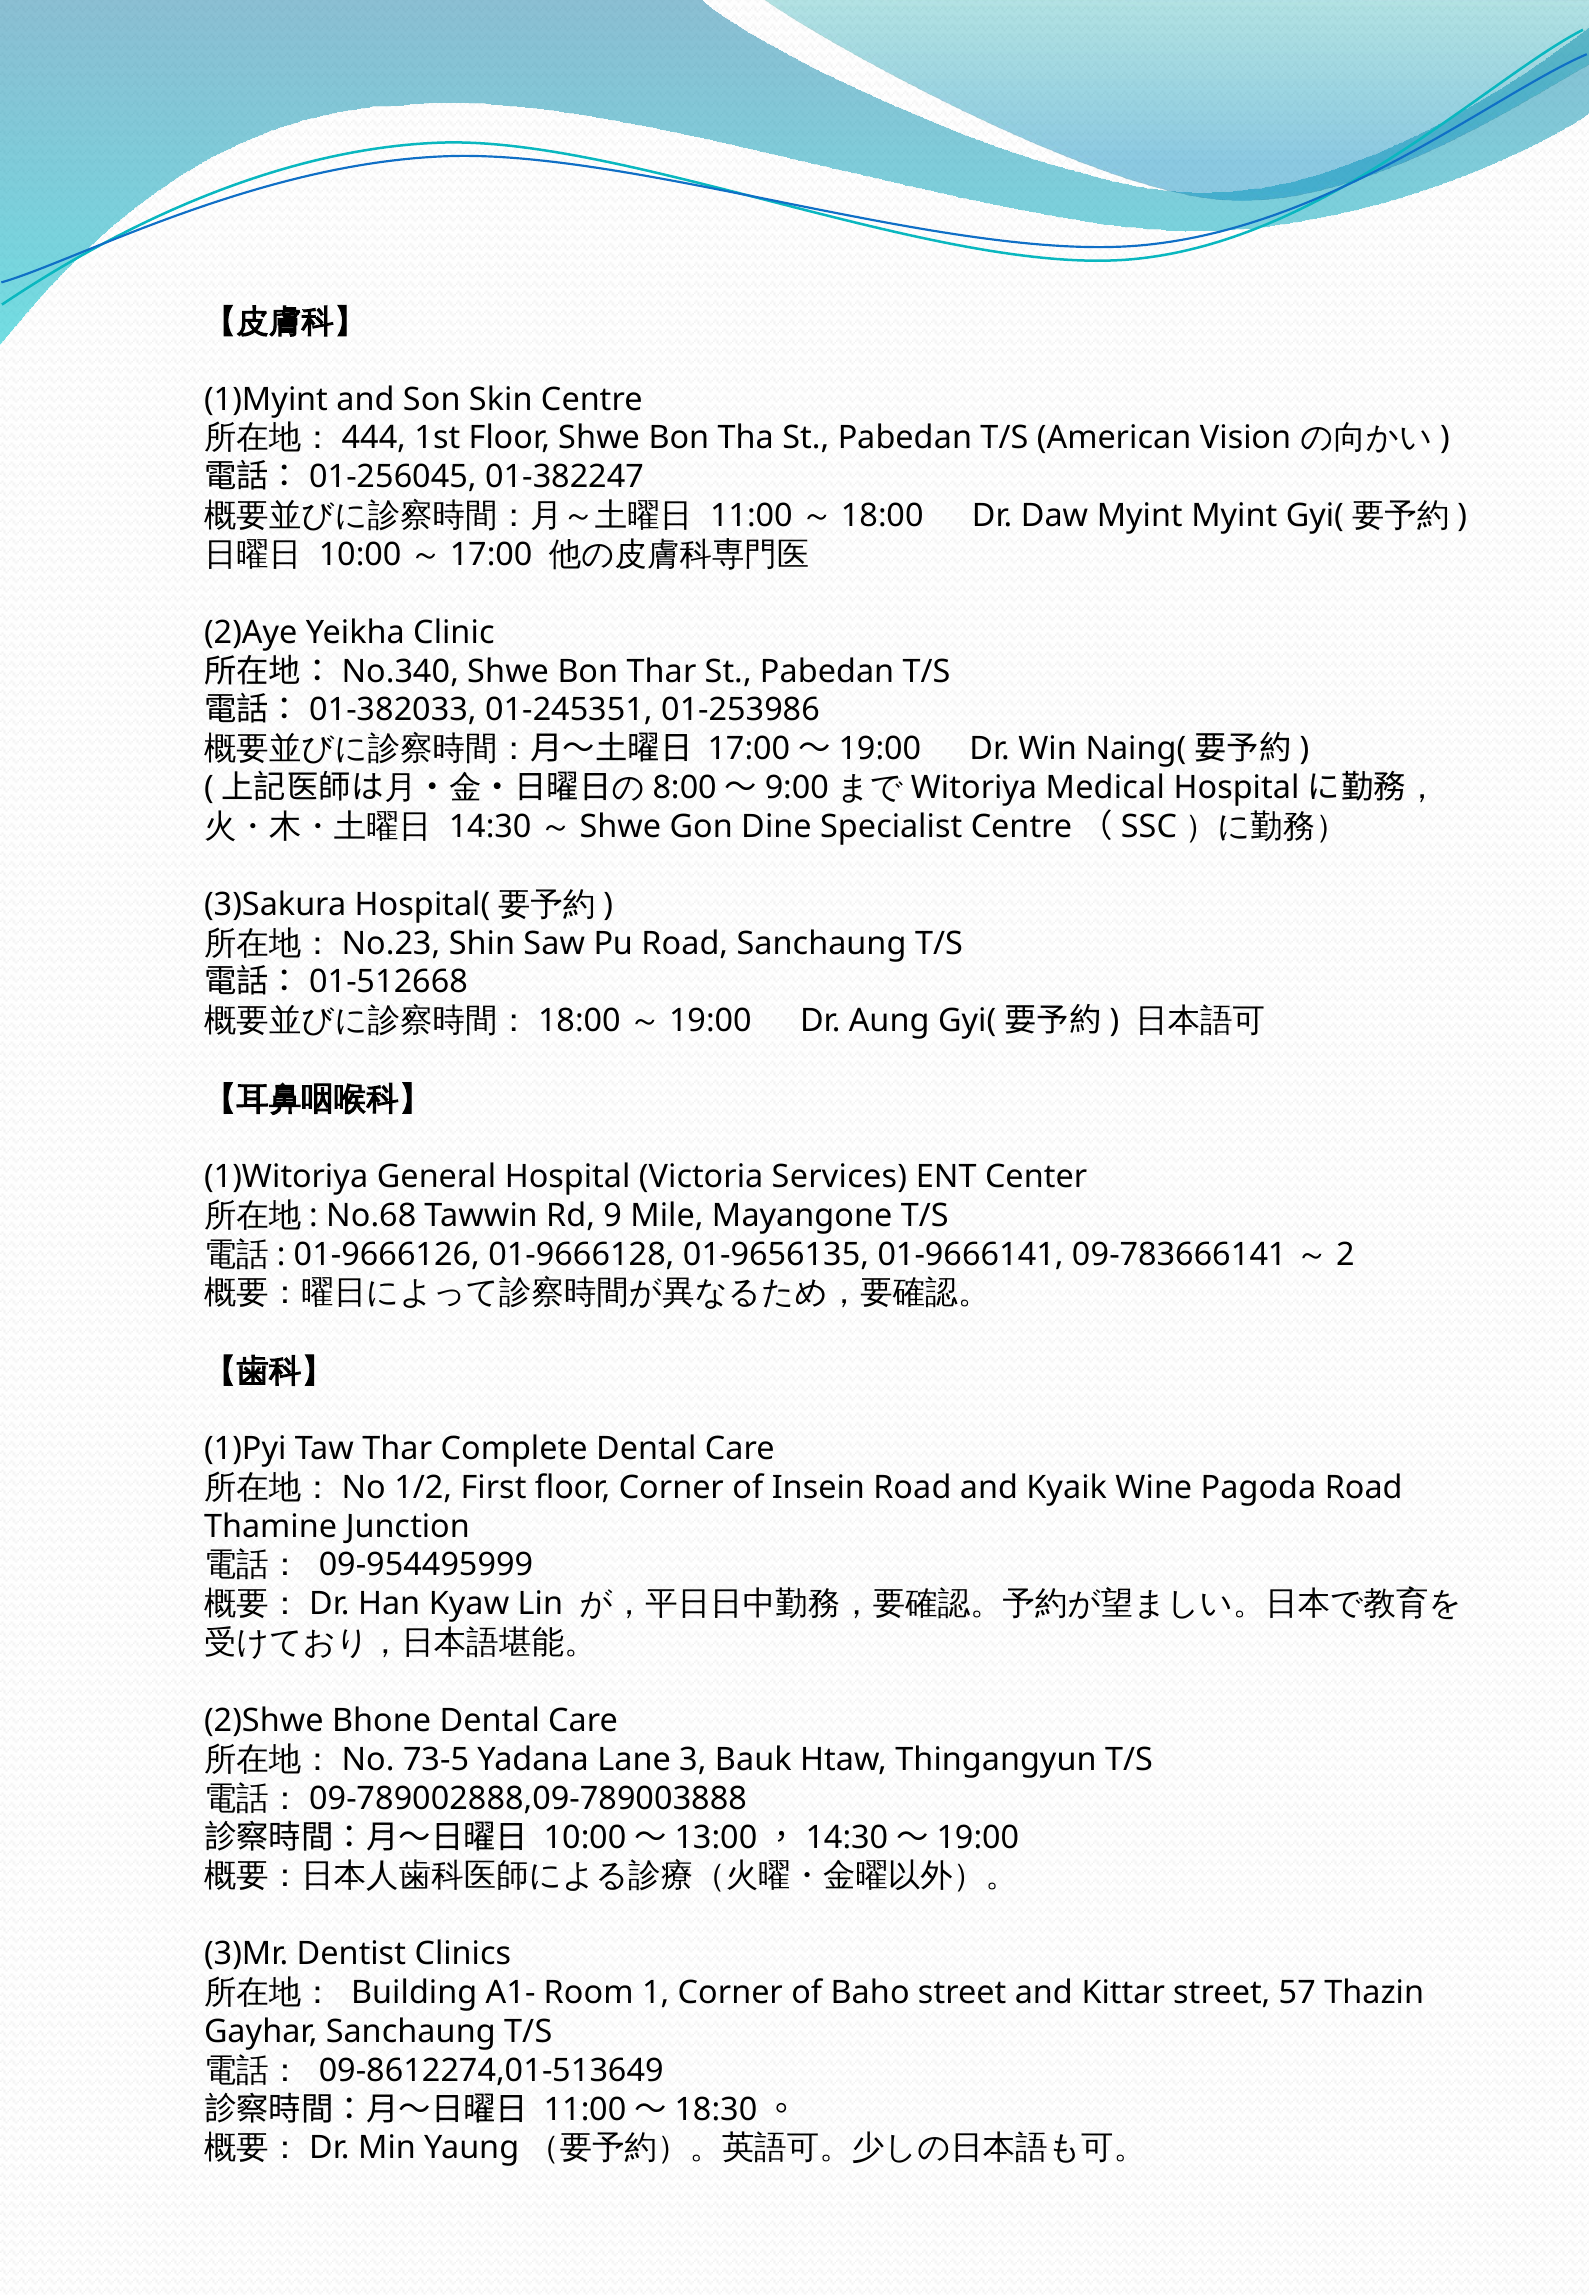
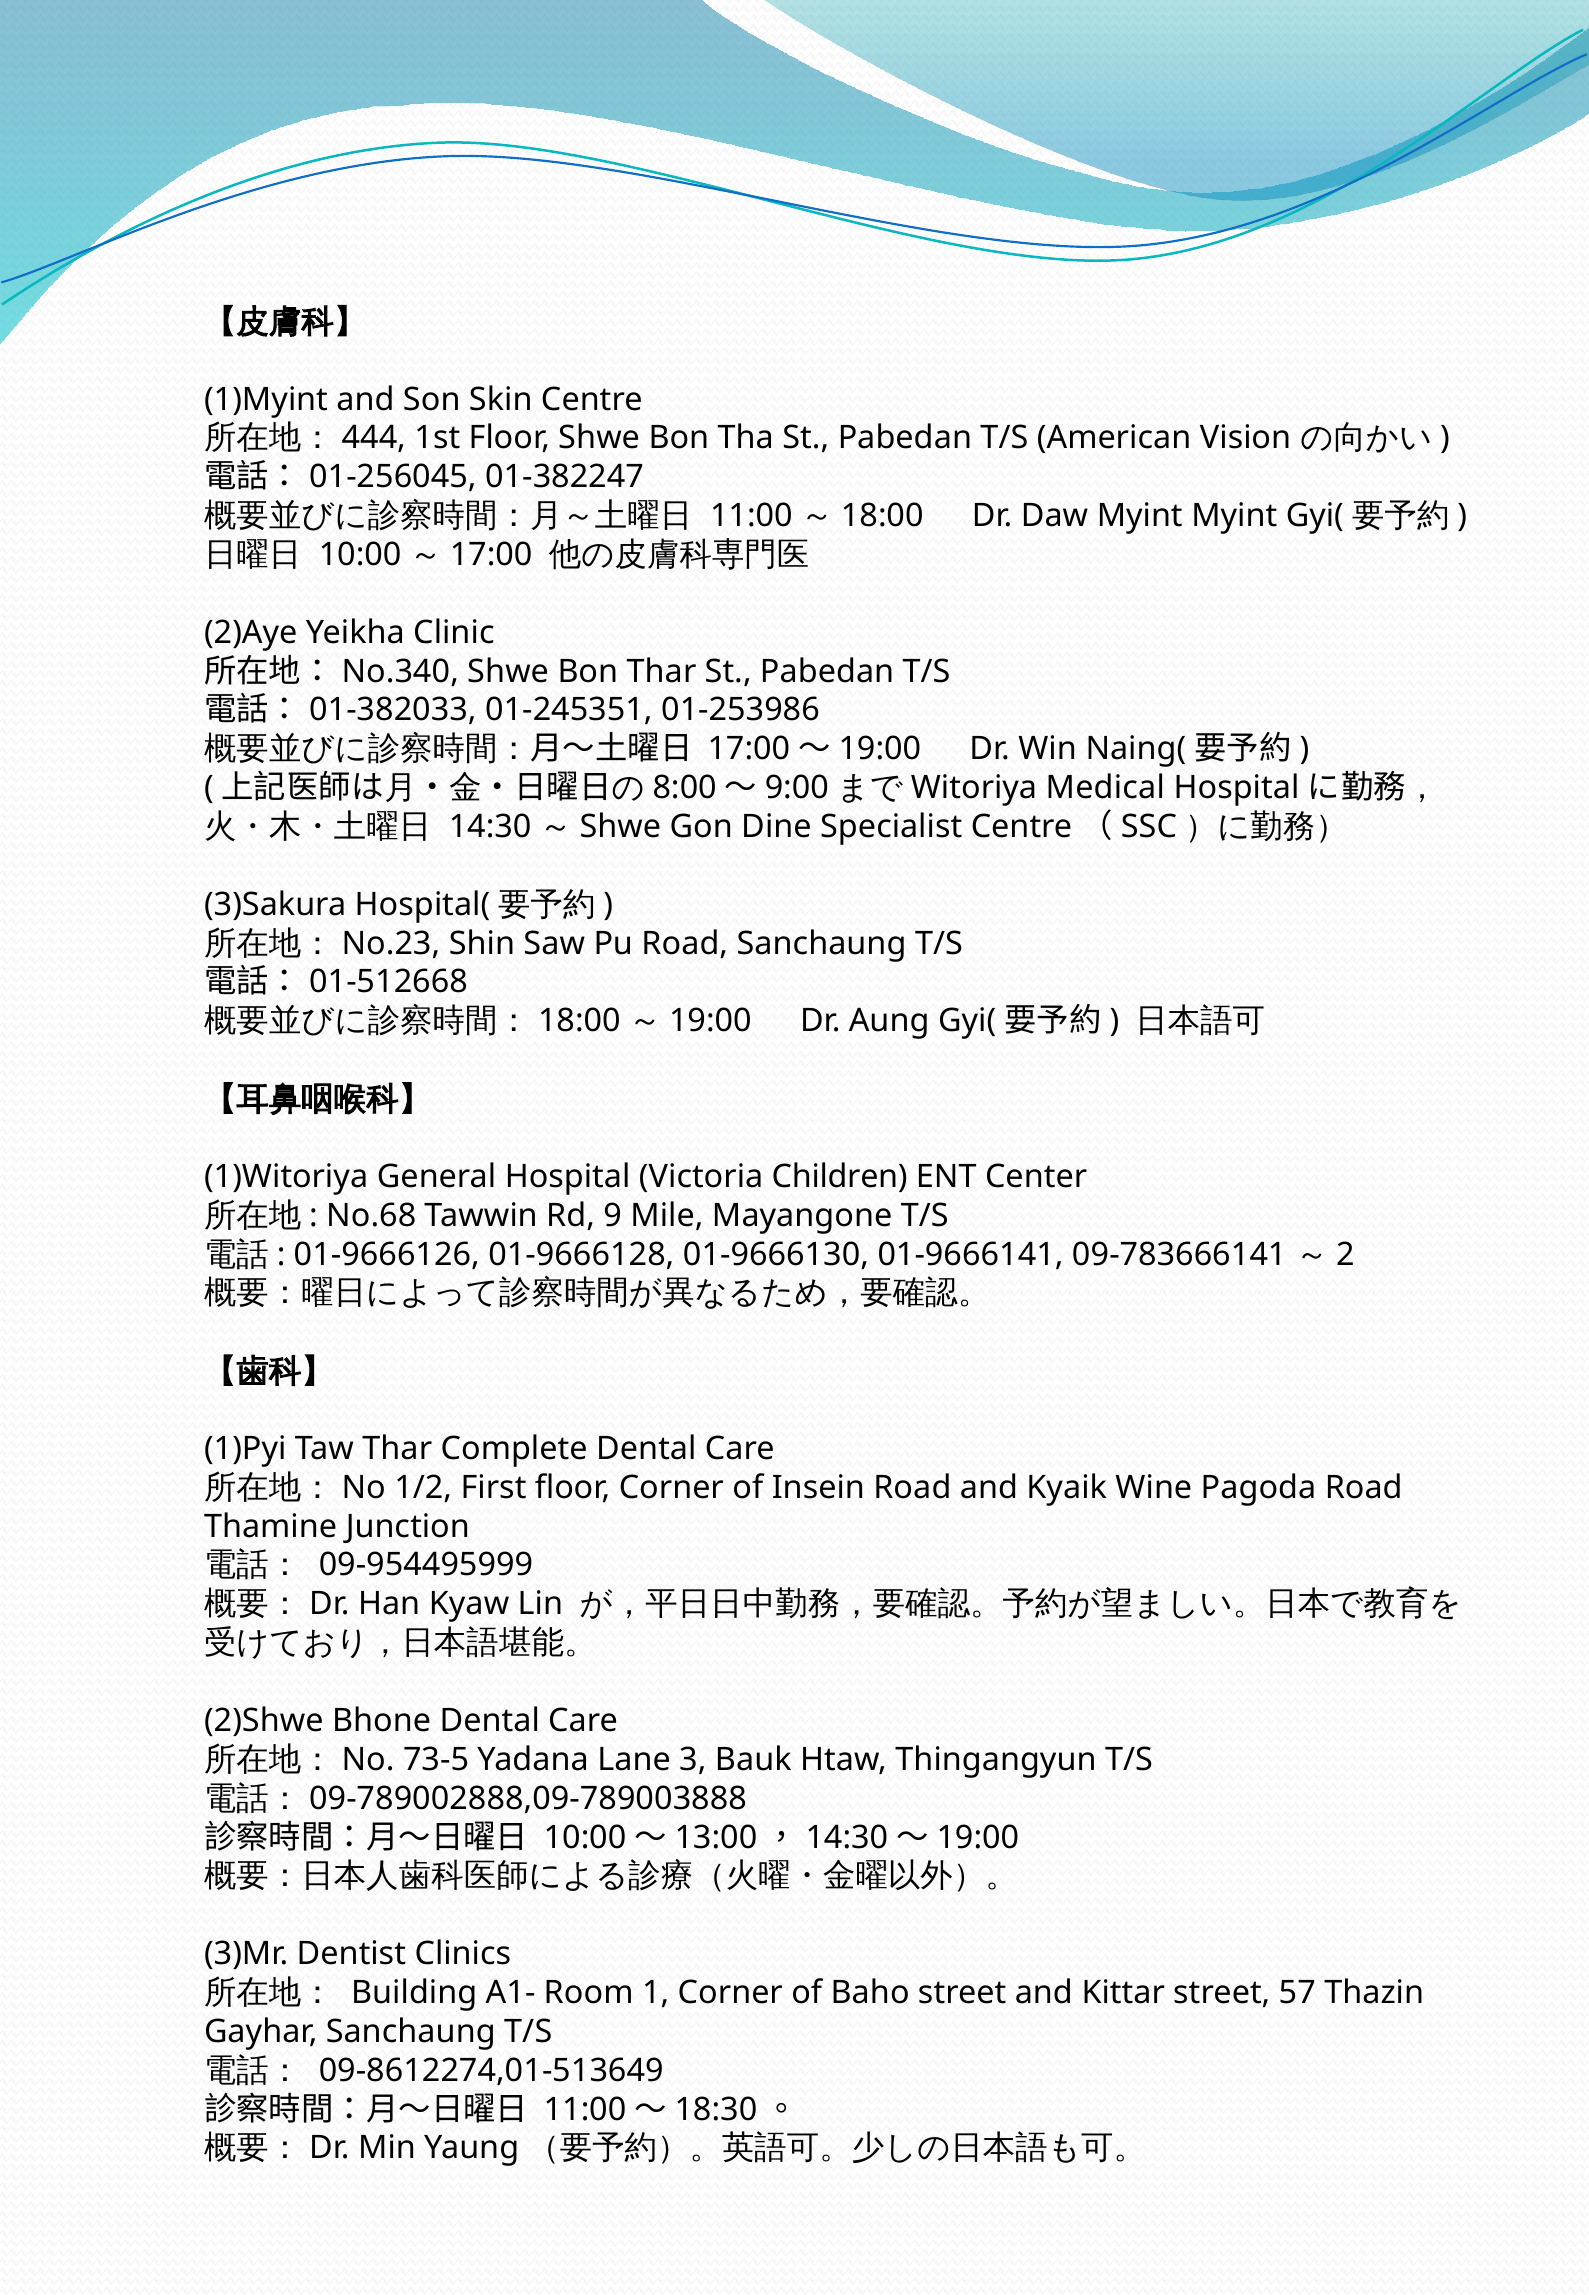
Services: Services -> Children
01-9656135: 01-9656135 -> 01-9666130
